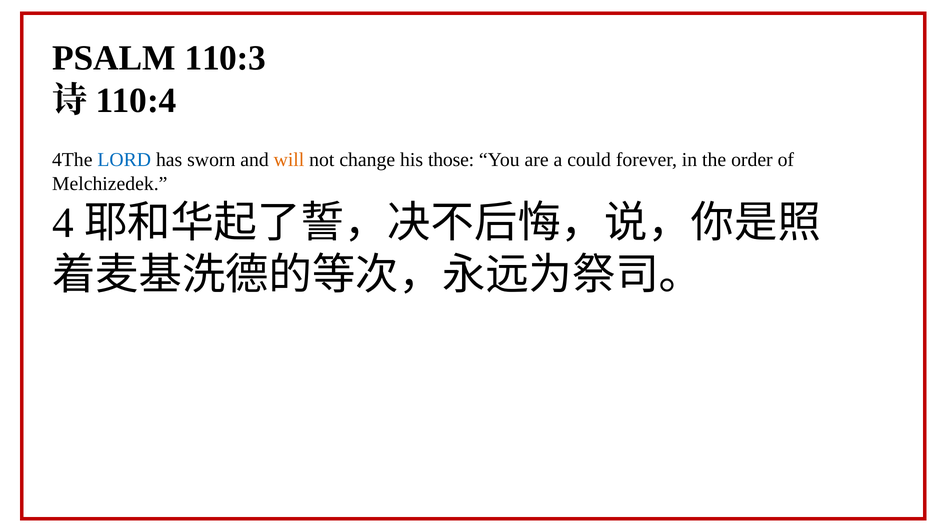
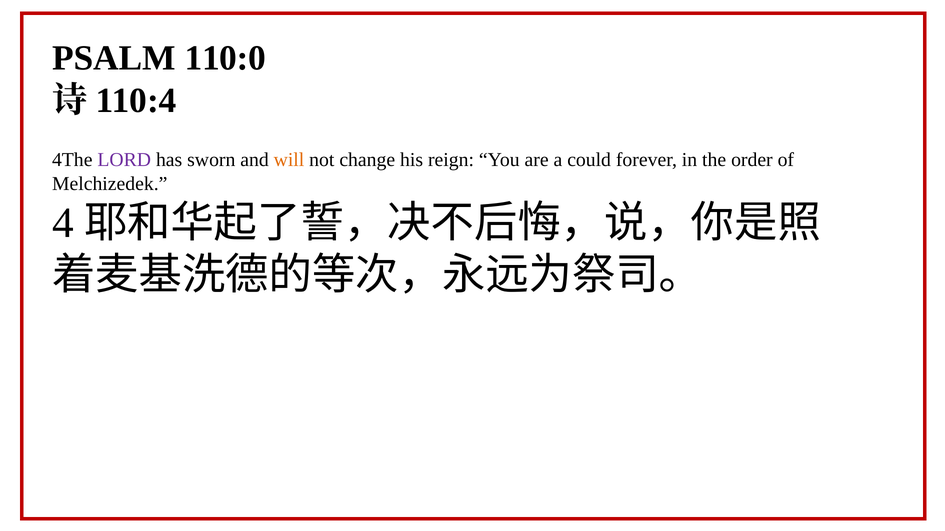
110:3: 110:3 -> 110:0
LORD colour: blue -> purple
those: those -> reign
